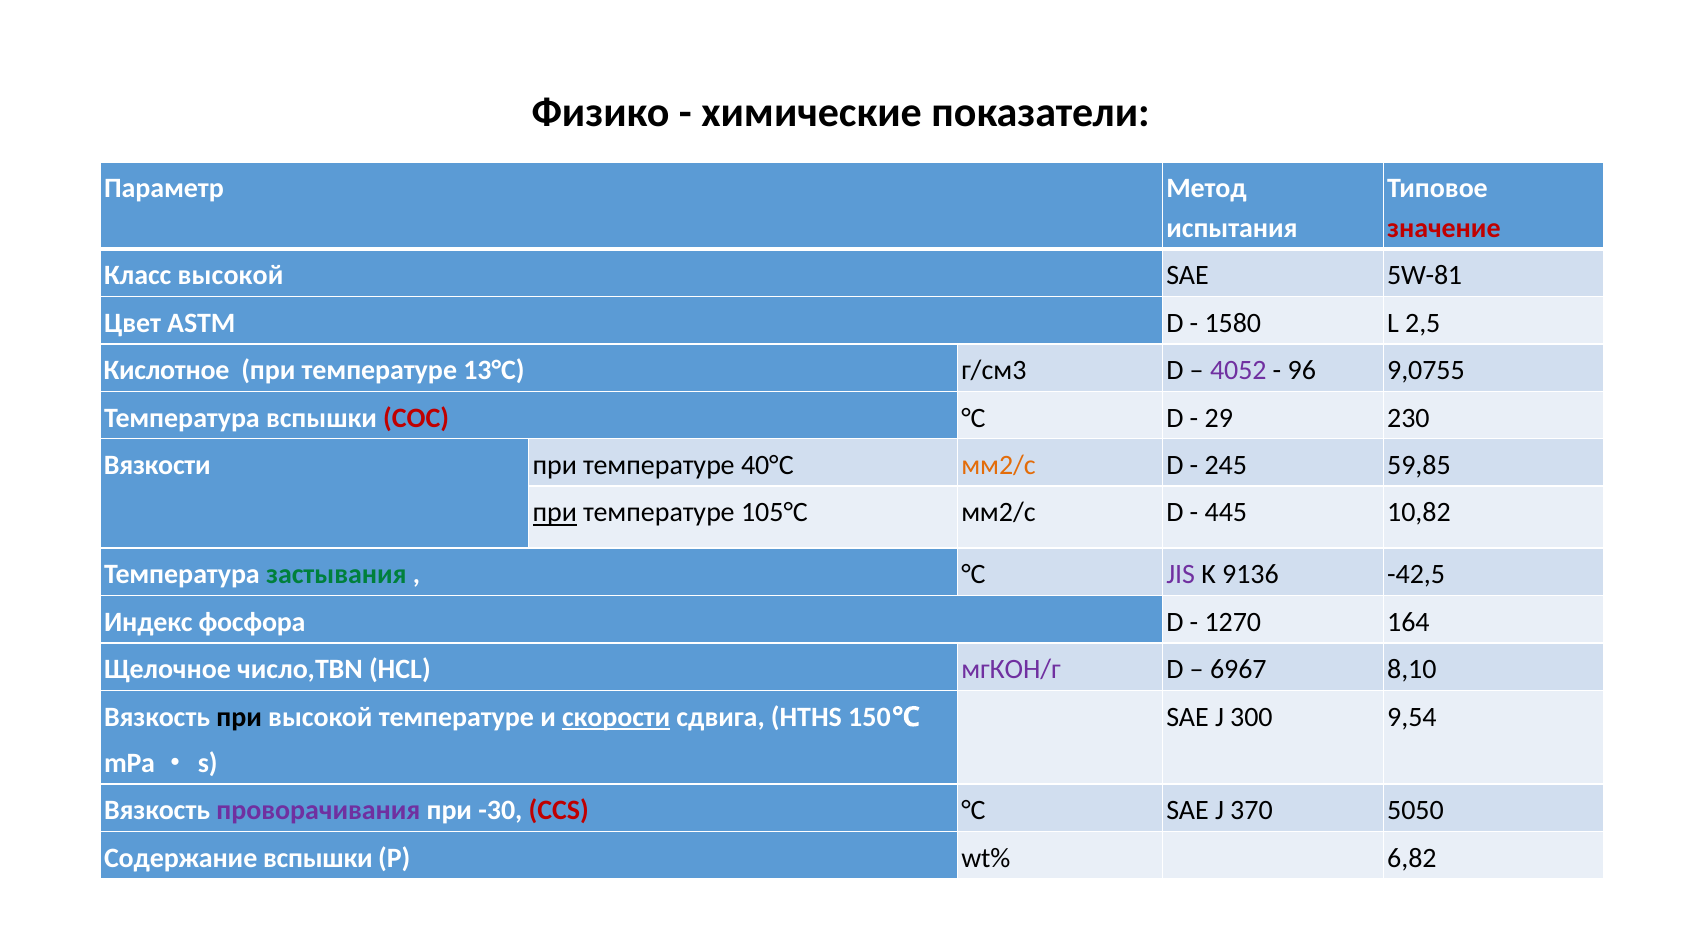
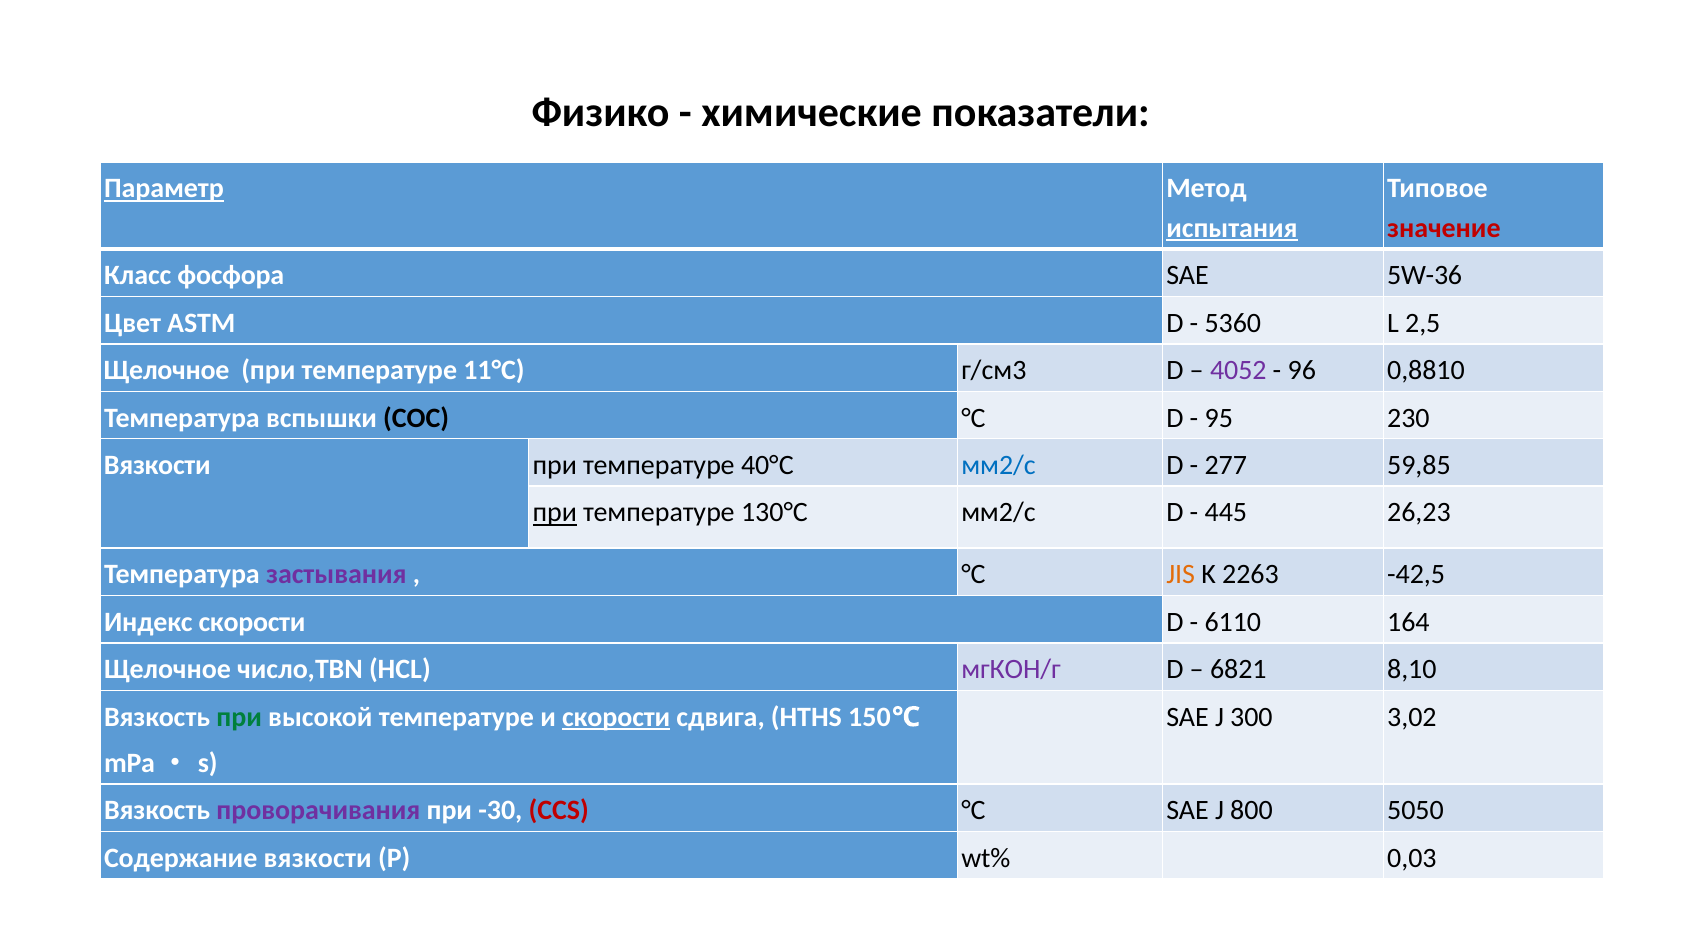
Параметр underline: none -> present
испытания underline: none -> present
Класс высокой: высокой -> фосфора
5W-81: 5W-81 -> 5W-36
1580: 1580 -> 5360
Кислотное at (166, 370): Кислотное -> Щелочное
13°C: 13°C -> 11°C
9,0755: 9,0755 -> 0,8810
COC colour: red -> black
29: 29 -> 95
мм2/с at (999, 465) colour: orange -> blue
245: 245 -> 277
105°C: 105°C -> 130°C
10,82: 10,82 -> 26,23
застывания colour: green -> purple
JIS colour: purple -> orange
9136: 9136 -> 2263
Индекс фосфора: фосфора -> скорости
1270: 1270 -> 6110
6967: 6967 -> 6821
при at (239, 717) colour: black -> green
9,54: 9,54 -> 3,02
370: 370 -> 800
Содержание вспышки: вспышки -> вязкости
6,82: 6,82 -> 0,03
